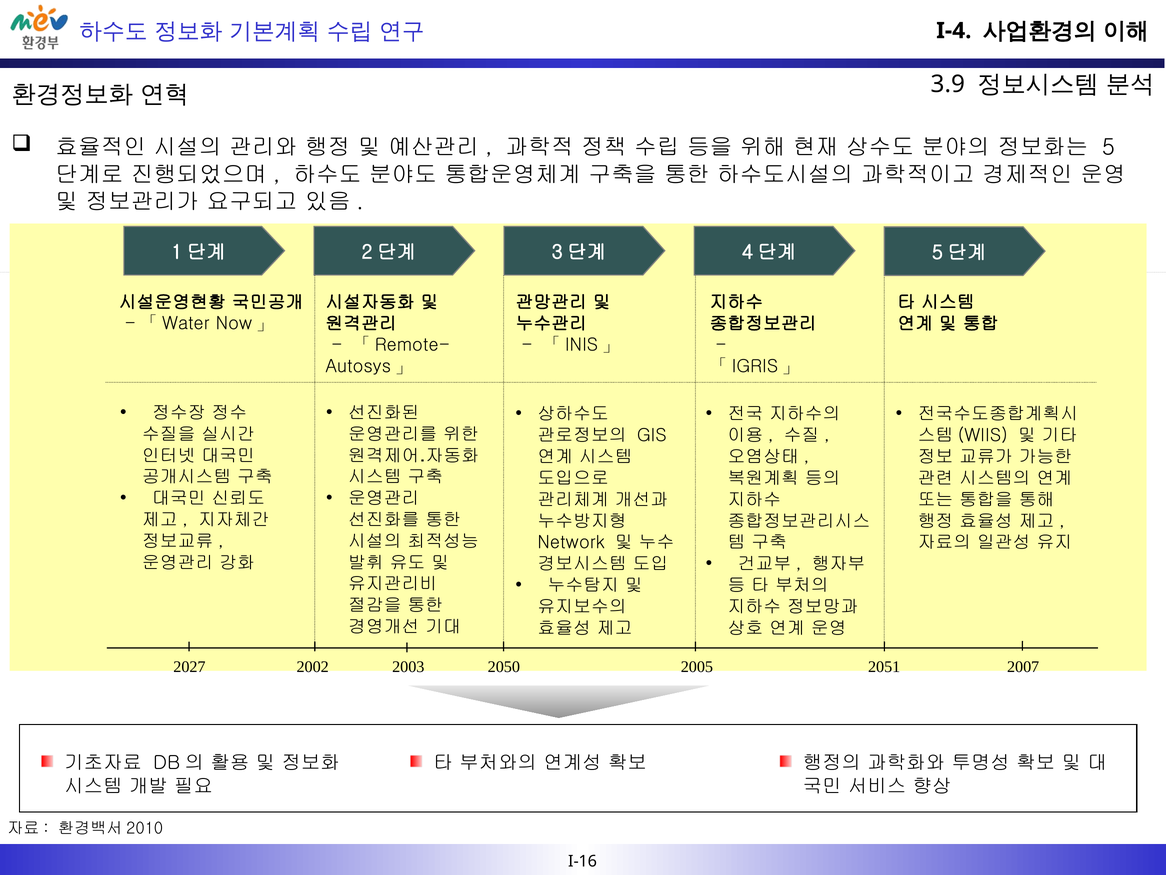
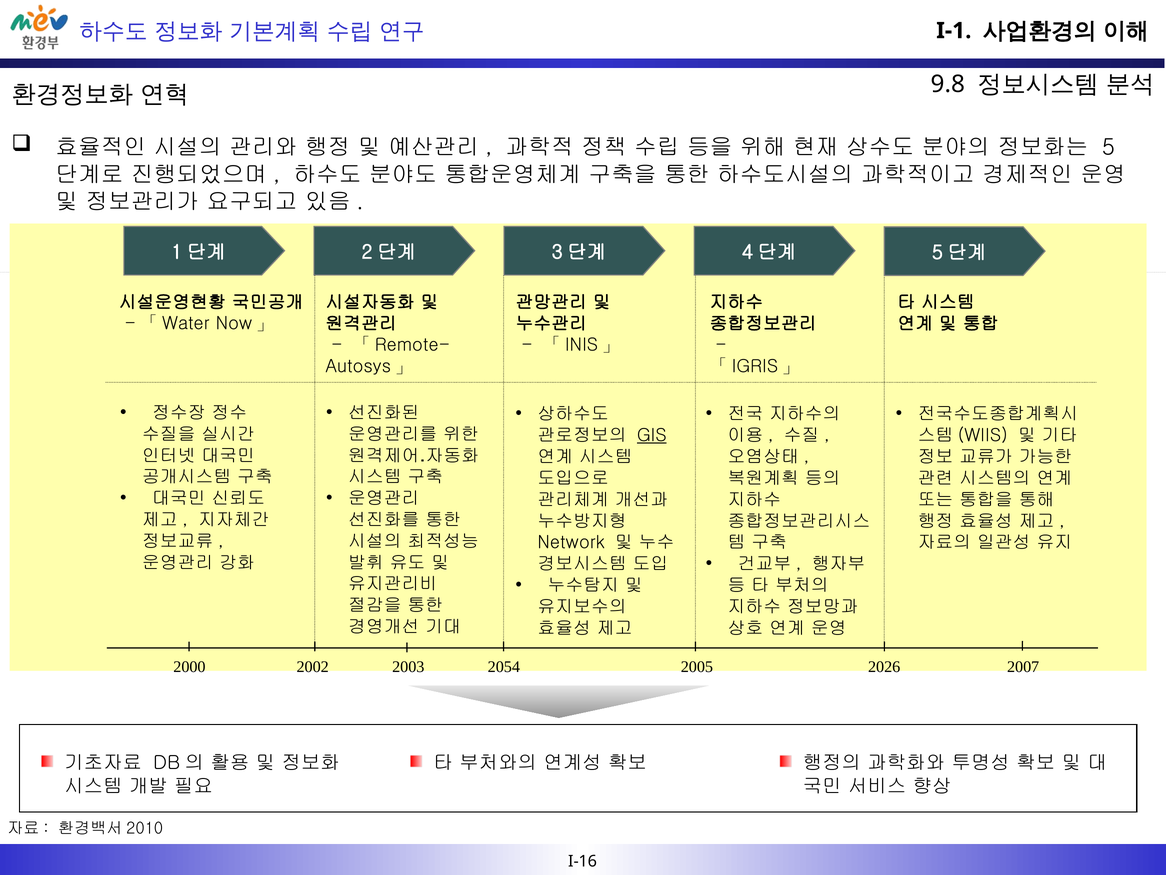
I-4: I-4 -> I-1
3.9: 3.9 -> 9.8
GIS underline: none -> present
2027: 2027 -> 2000
2050: 2050 -> 2054
2051: 2051 -> 2026
